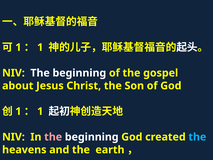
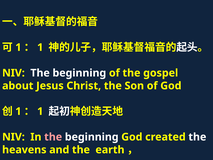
the at (197, 137) colour: light blue -> white
